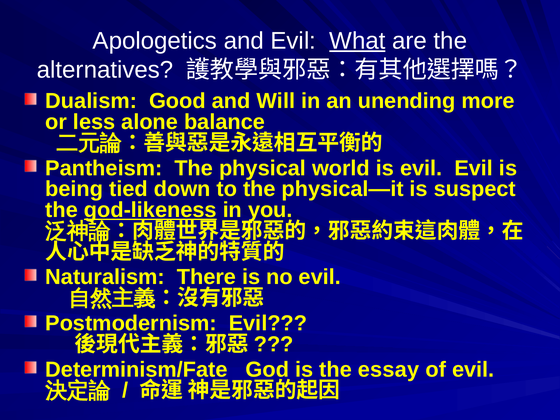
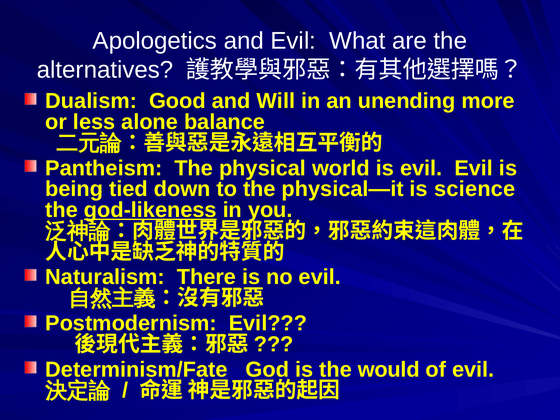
What underline: present -> none
suspect: suspect -> science
essay: essay -> would
